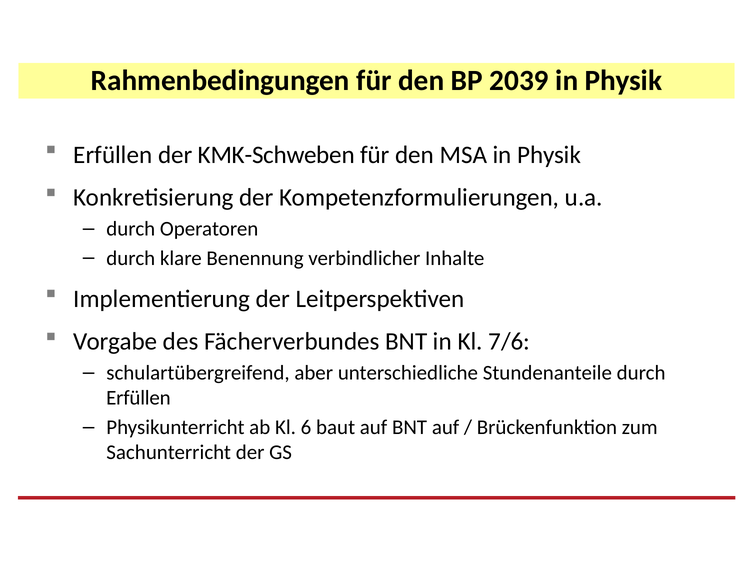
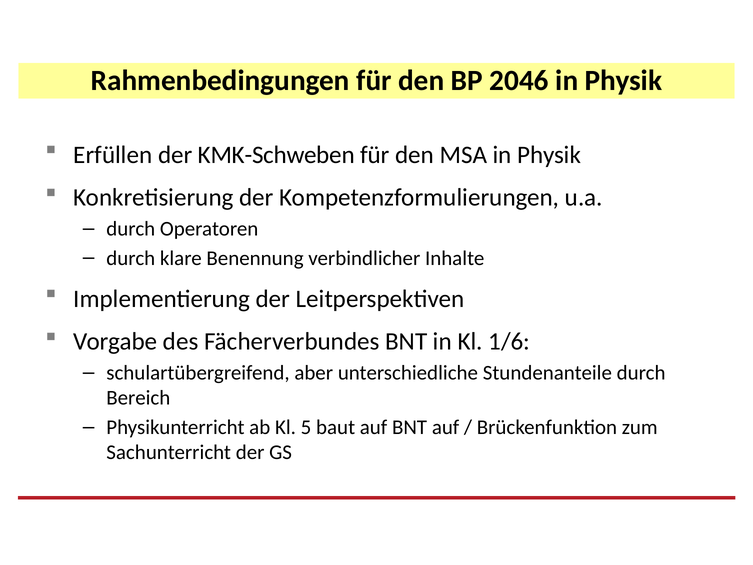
2039: 2039 -> 2046
7/6: 7/6 -> 1/6
Erfüllen at (138, 398): Erfüllen -> Bereich
6: 6 -> 5
